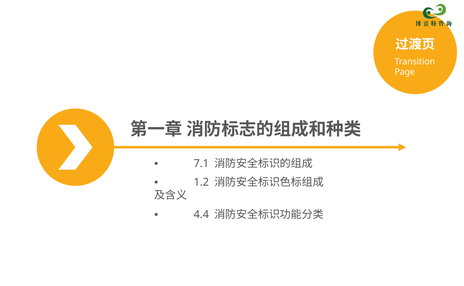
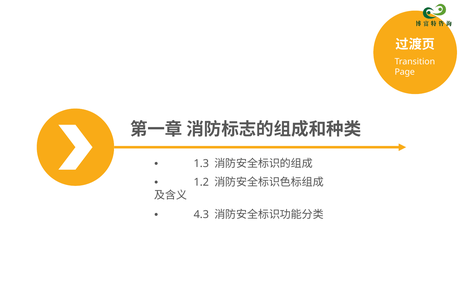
7.1: 7.1 -> 1.3
4.4: 4.4 -> 4.3
